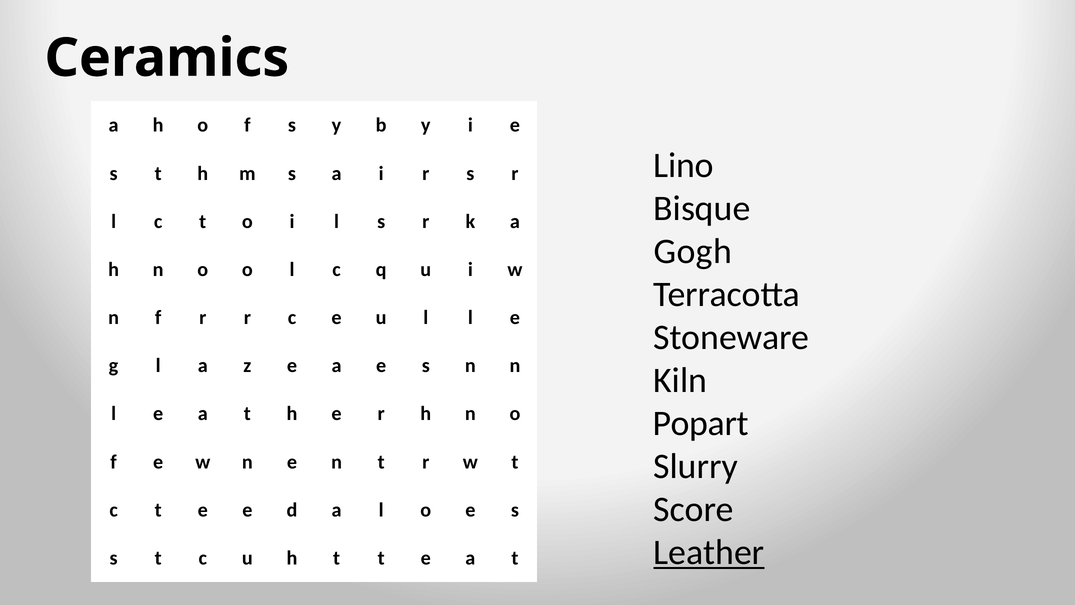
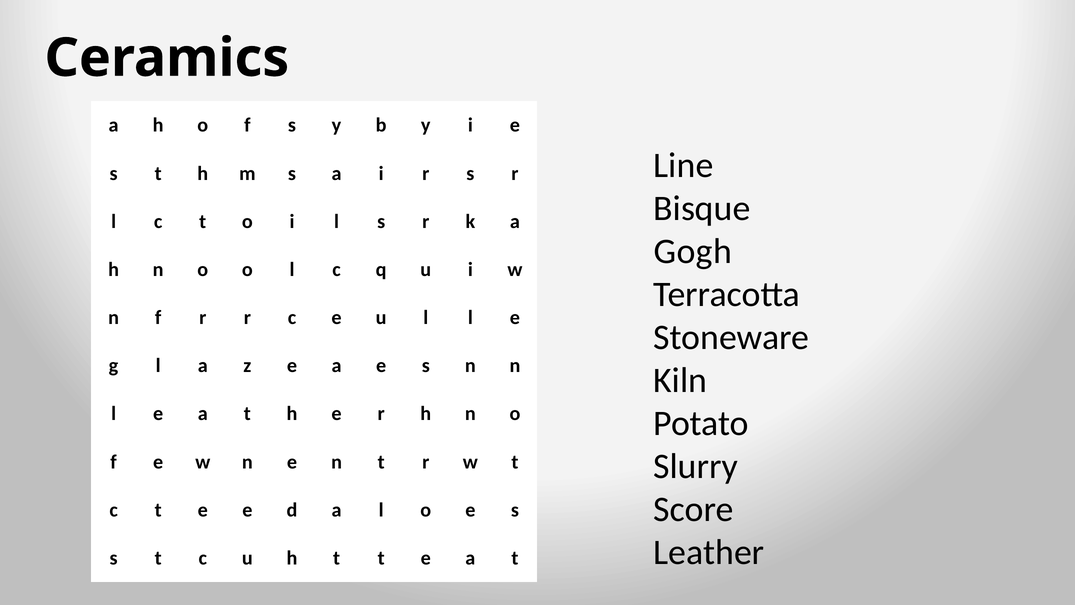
Lino: Lino -> Line
Popart: Popart -> Potato
Leather underline: present -> none
